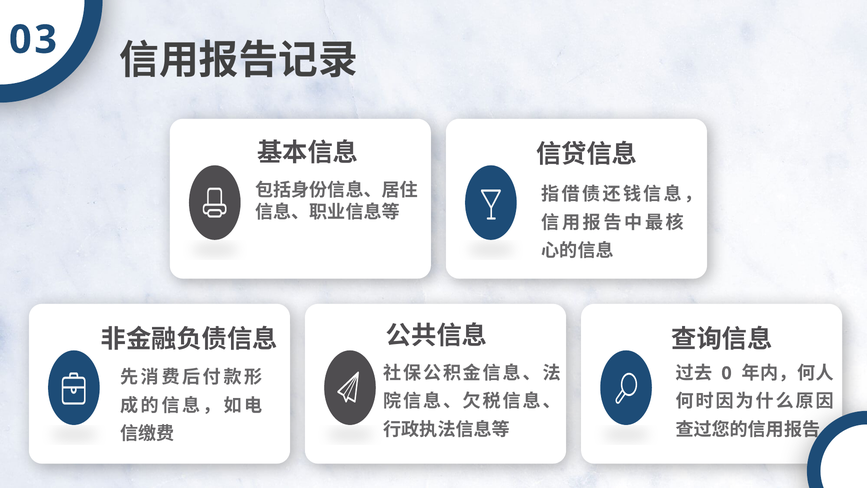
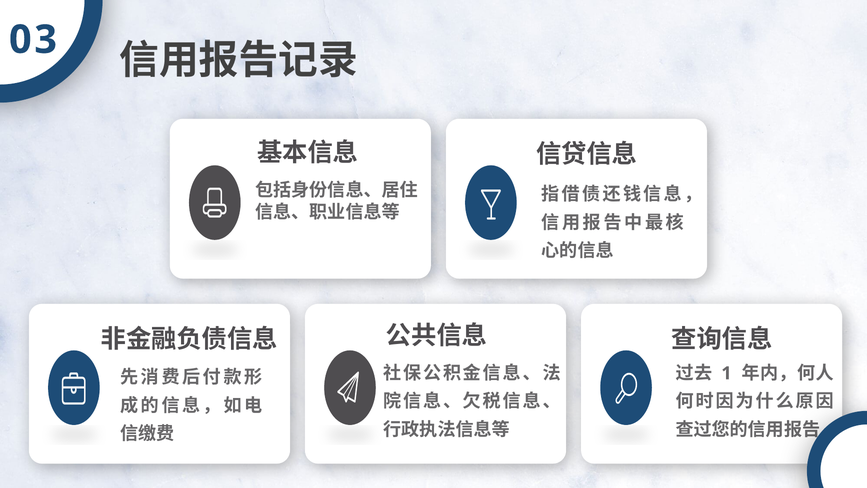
0: 0 -> 1
